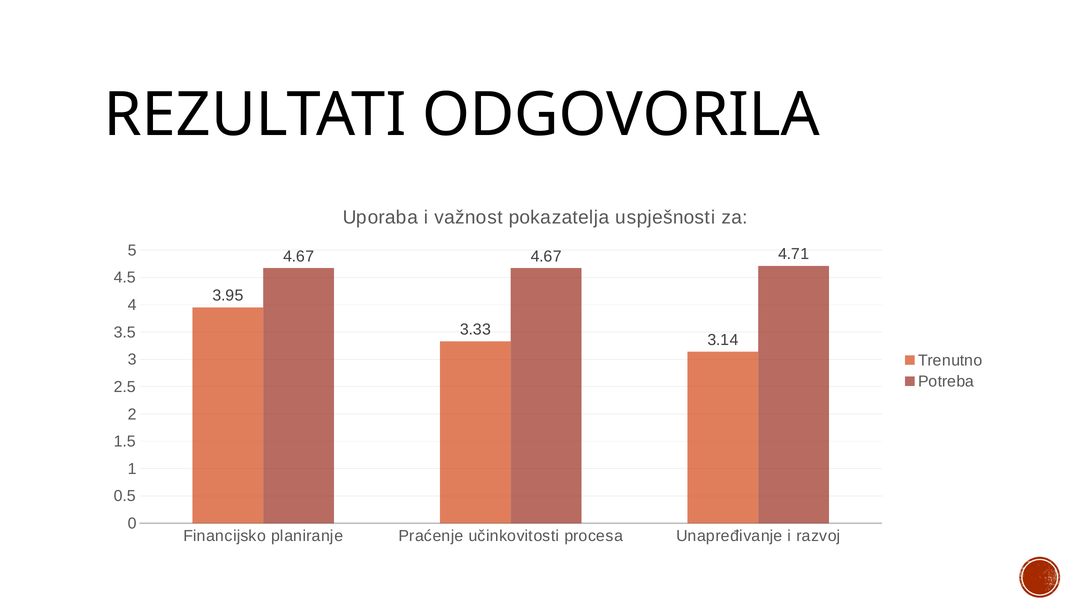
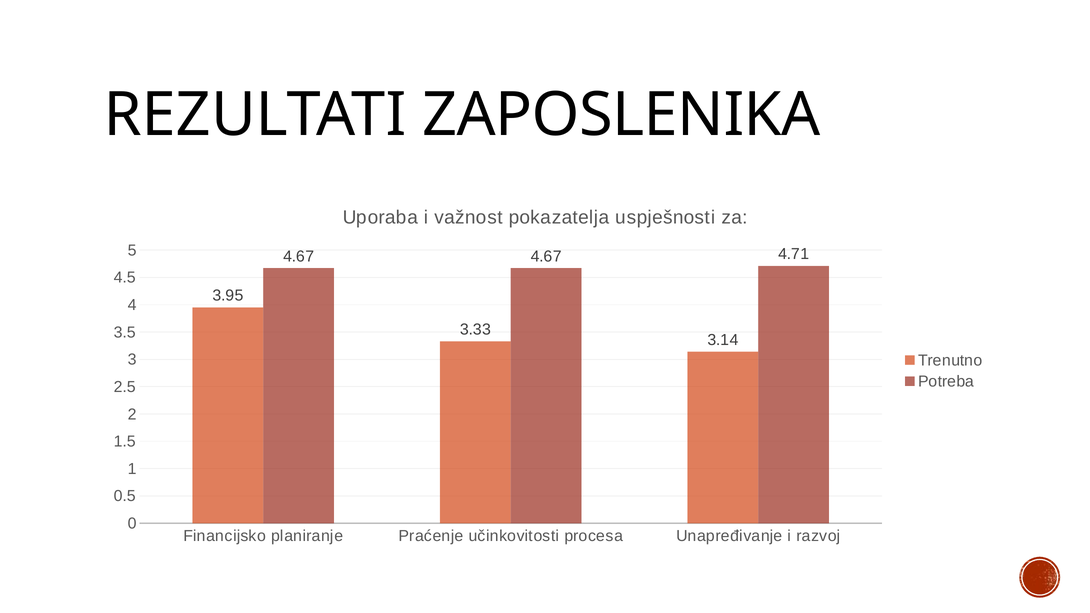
ODGOVORILA: ODGOVORILA -> ZAPOSLENIKA
